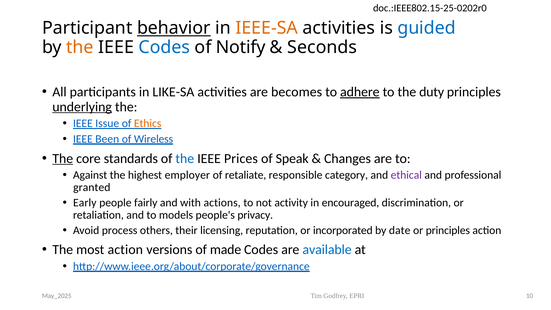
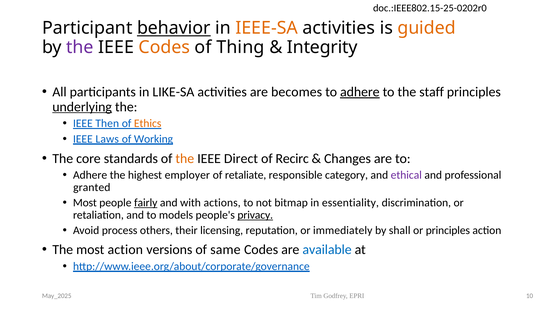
guided colour: blue -> orange
the at (80, 47) colour: orange -> purple
Codes at (164, 47) colour: blue -> orange
Notify: Notify -> Thing
Seconds: Seconds -> Integrity
duty: duty -> staff
Issue: Issue -> Then
Been: Been -> Laws
Wireless: Wireless -> Working
The at (63, 158) underline: present -> none
the at (185, 158) colour: blue -> orange
Prices: Prices -> Direct
Speak: Speak -> Recirc
Against at (90, 175): Against -> Adhere
Early at (85, 203): Early -> Most
fairly underline: none -> present
activity: activity -> bitmap
encouraged: encouraged -> essentiality
privacy underline: none -> present
incorporated: incorporated -> immediately
date: date -> shall
made: made -> same
